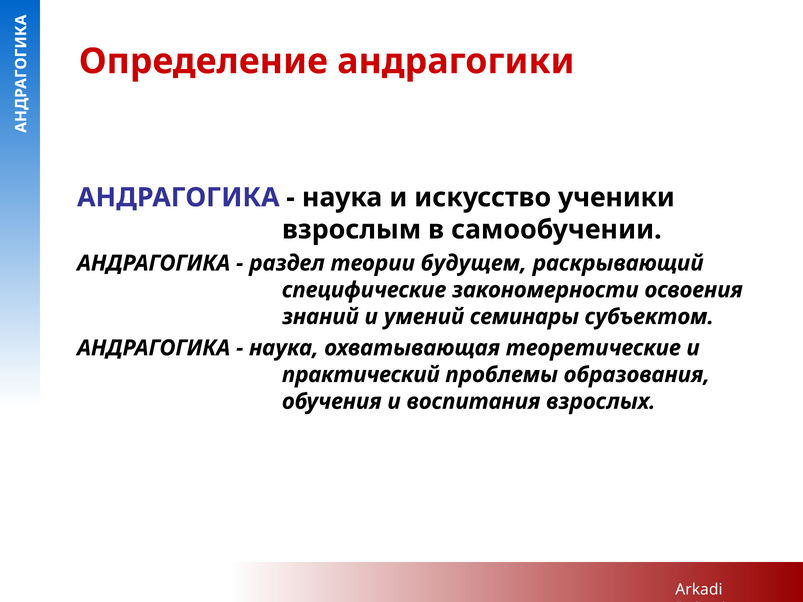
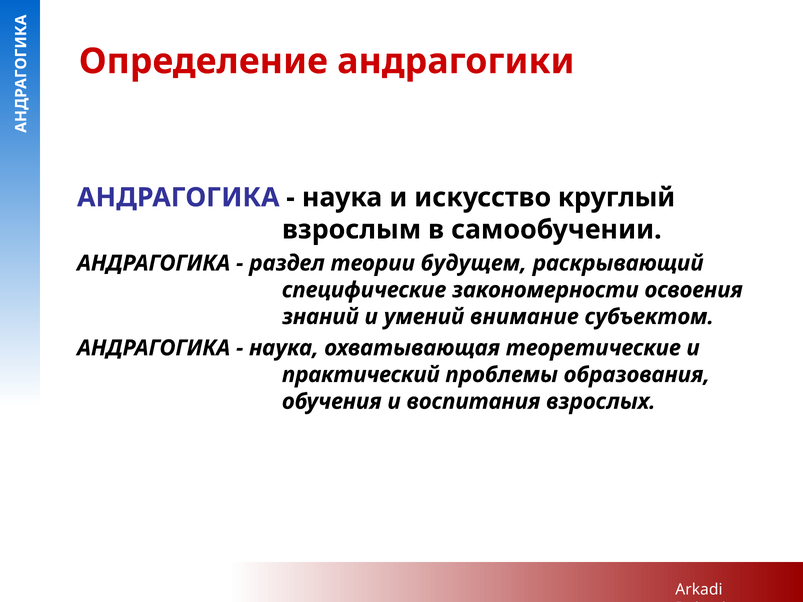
ученики: ученики -> круглый
семинары: семинары -> внимание
